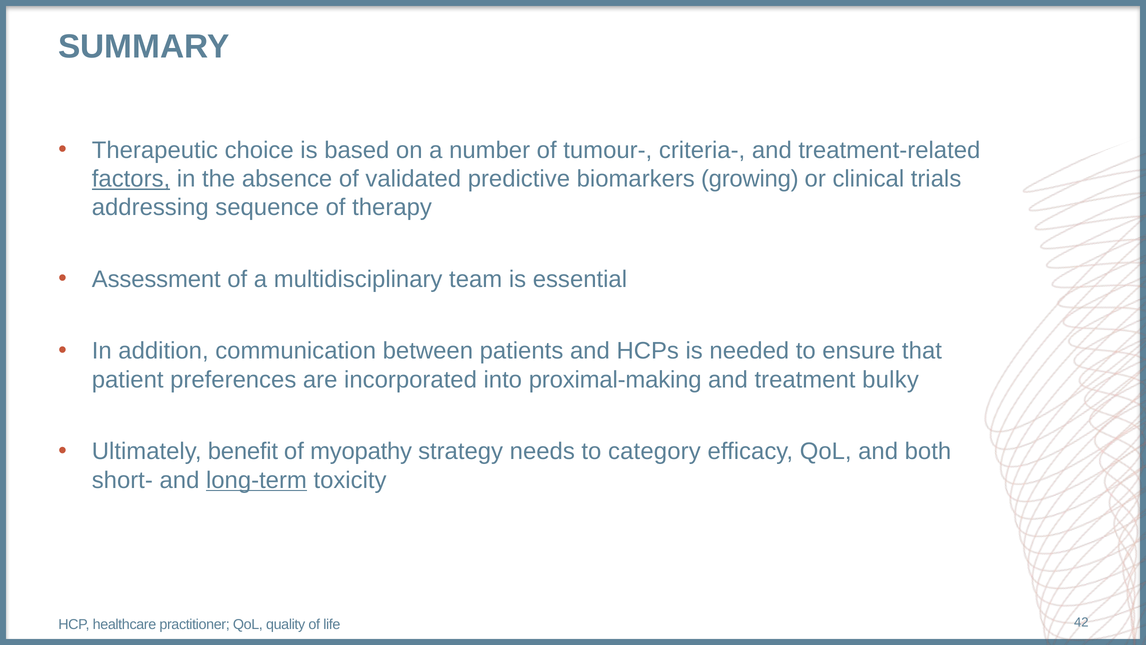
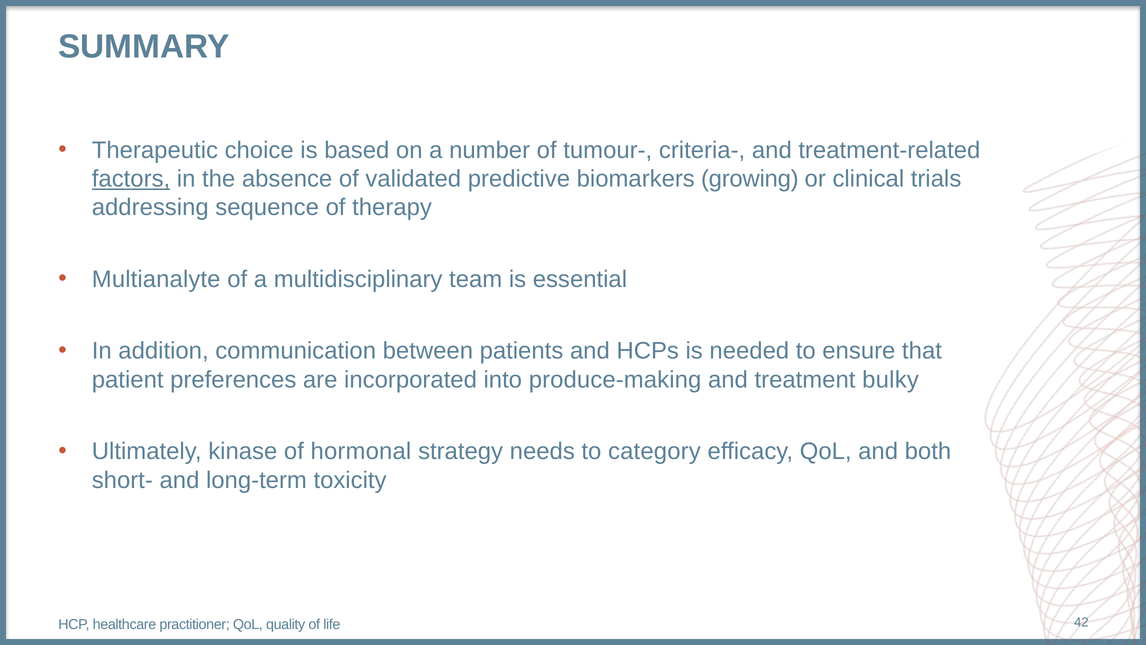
Assessment: Assessment -> Multianalyte
proximal-making: proximal-making -> produce-making
benefit: benefit -> kinase
myopathy: myopathy -> hormonal
long-term underline: present -> none
